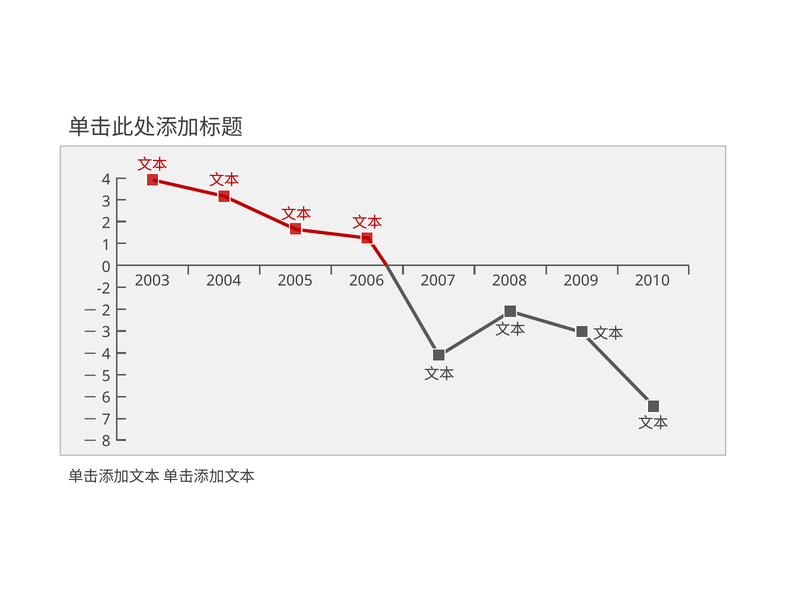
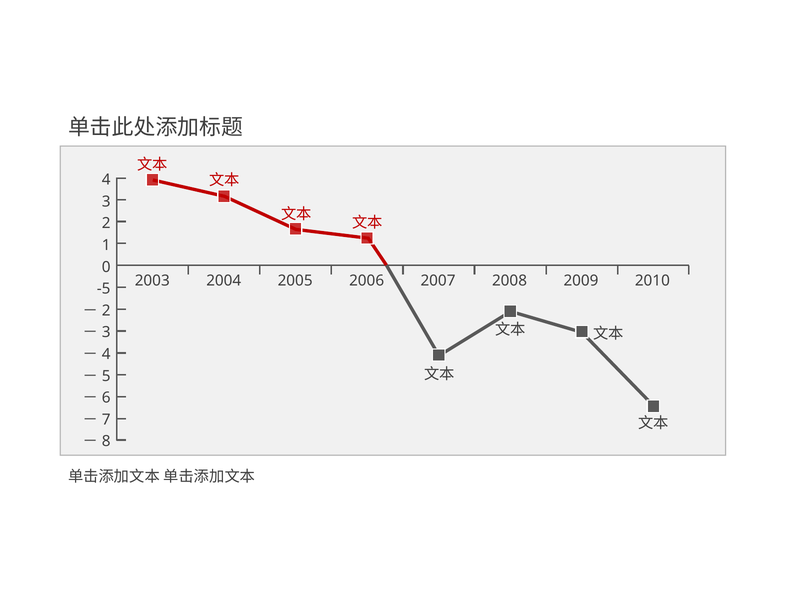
-2: -2 -> -5
